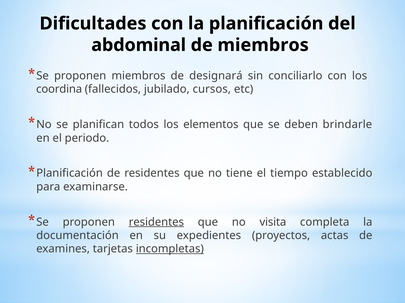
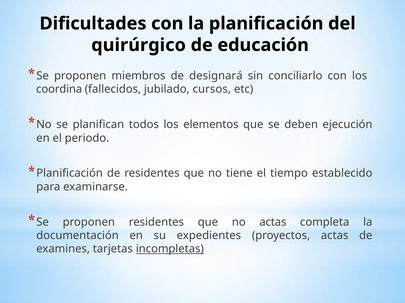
abdominal: abdominal -> quirúrgico
de miembros: miembros -> educación
brindarle: brindarle -> ejecución
residentes at (156, 223) underline: present -> none
no visita: visita -> actas
